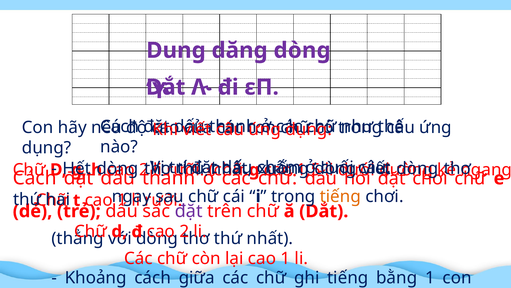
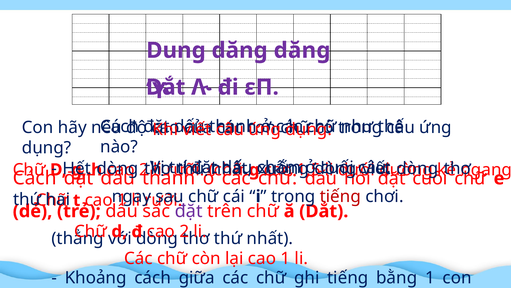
dăng dòng: dòng -> dăng
chơi at (430, 178): chơi -> cuối
tiếng at (340, 196) colour: orange -> red
